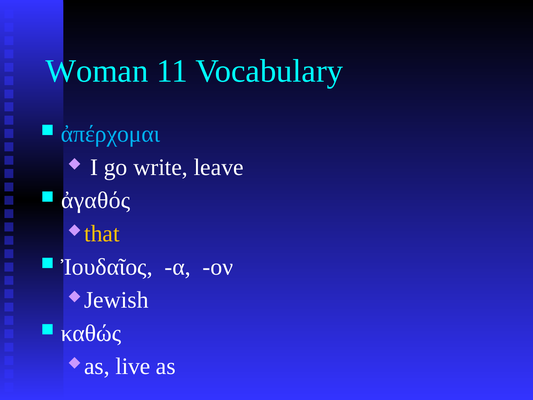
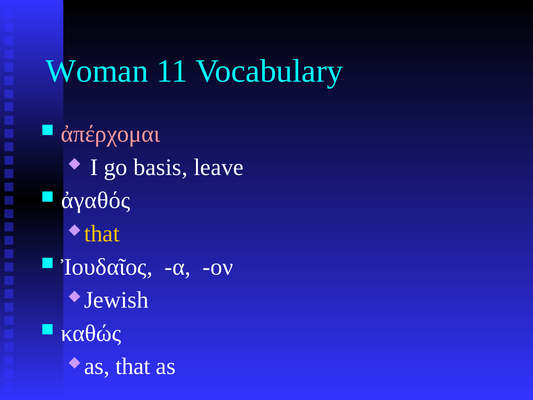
ἀπέρχομαι colour: light blue -> pink
write: write -> basis
as live: live -> that
